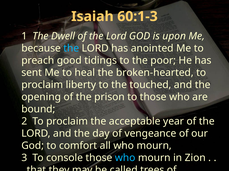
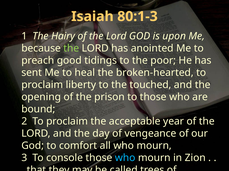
60:1-3: 60:1-3 -> 80:1-3
Dwell: Dwell -> Hairy
the at (71, 48) colour: light blue -> light green
